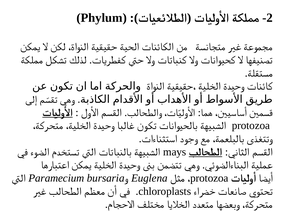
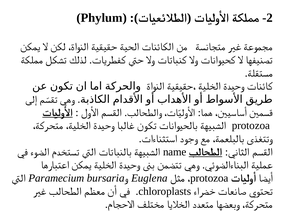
mays: mays -> name
